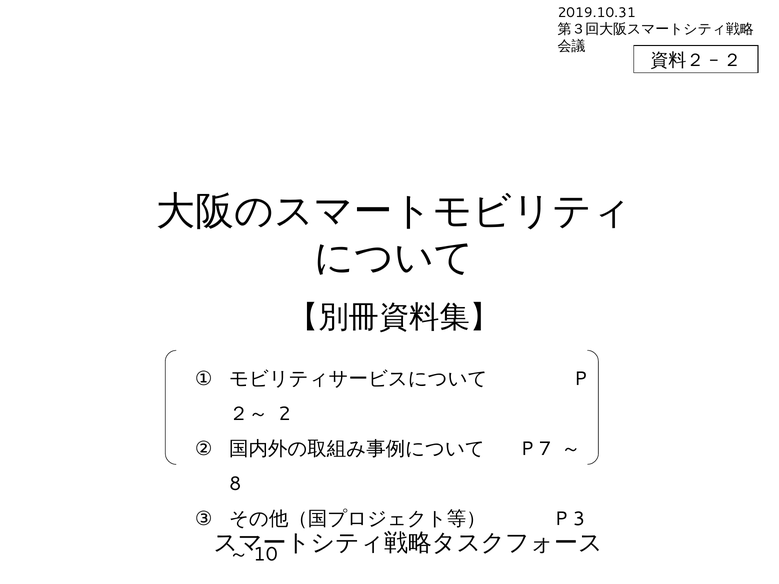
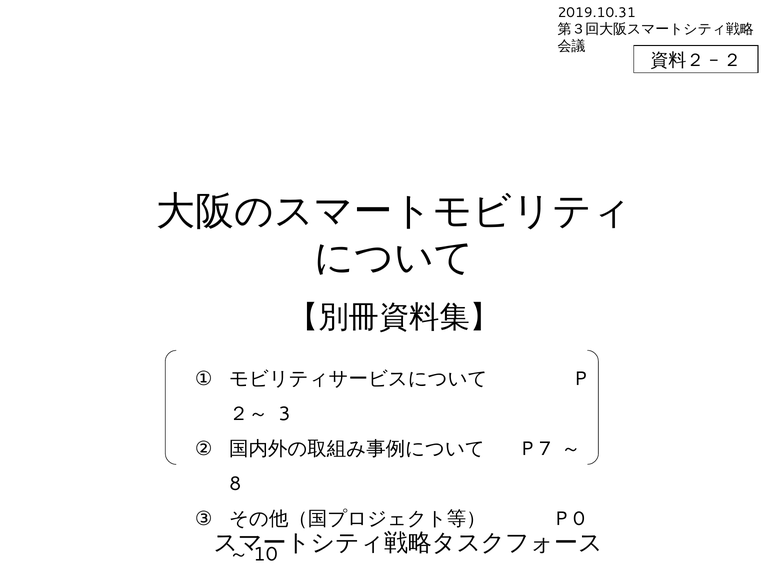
2: 2 -> 3
3: 3 -> 0
